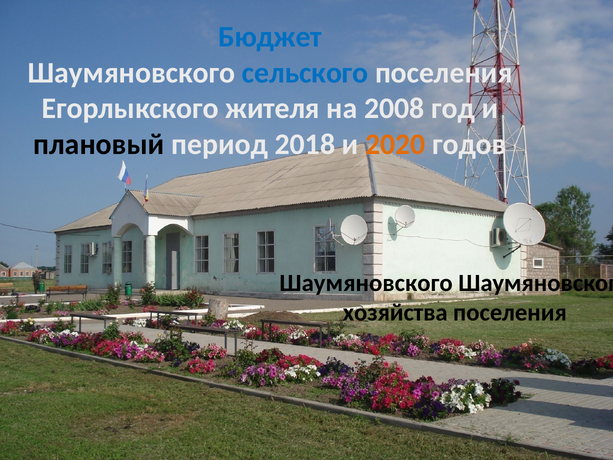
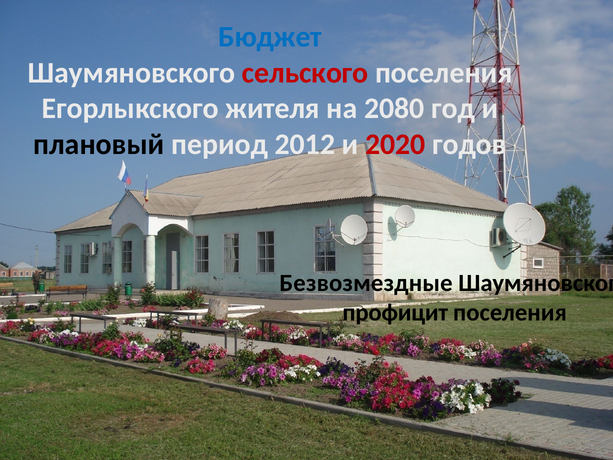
сельского colour: blue -> red
2008: 2008 -> 2080
2018: 2018 -> 2012
2020 colour: orange -> red
Шаумяновского at (366, 283): Шаумяновского -> Безвозмездные
хозяйства: хозяйства -> профицит
